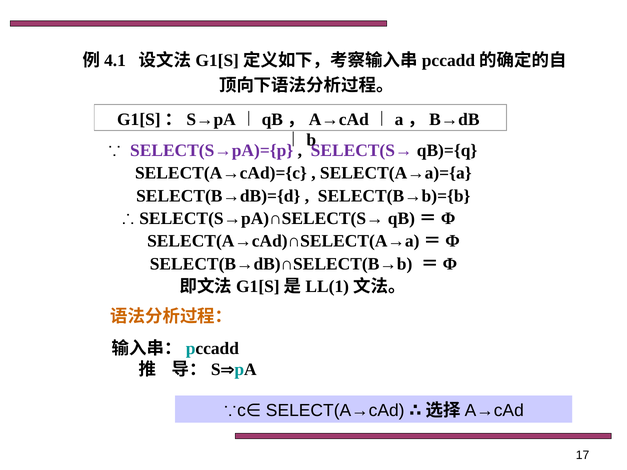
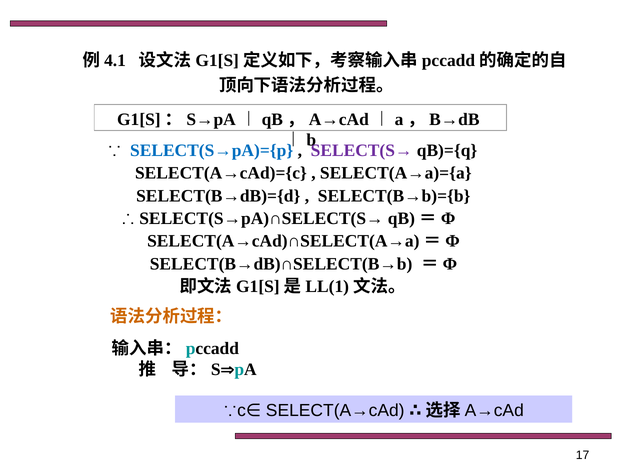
SELECT(S→pA)={p colour: purple -> blue
